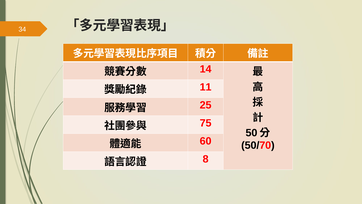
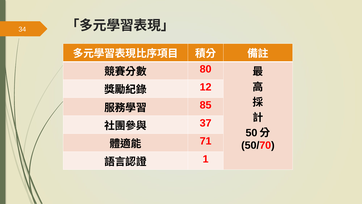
14: 14 -> 80
11: 11 -> 12
25: 25 -> 85
75: 75 -> 37
60: 60 -> 71
8: 8 -> 1
